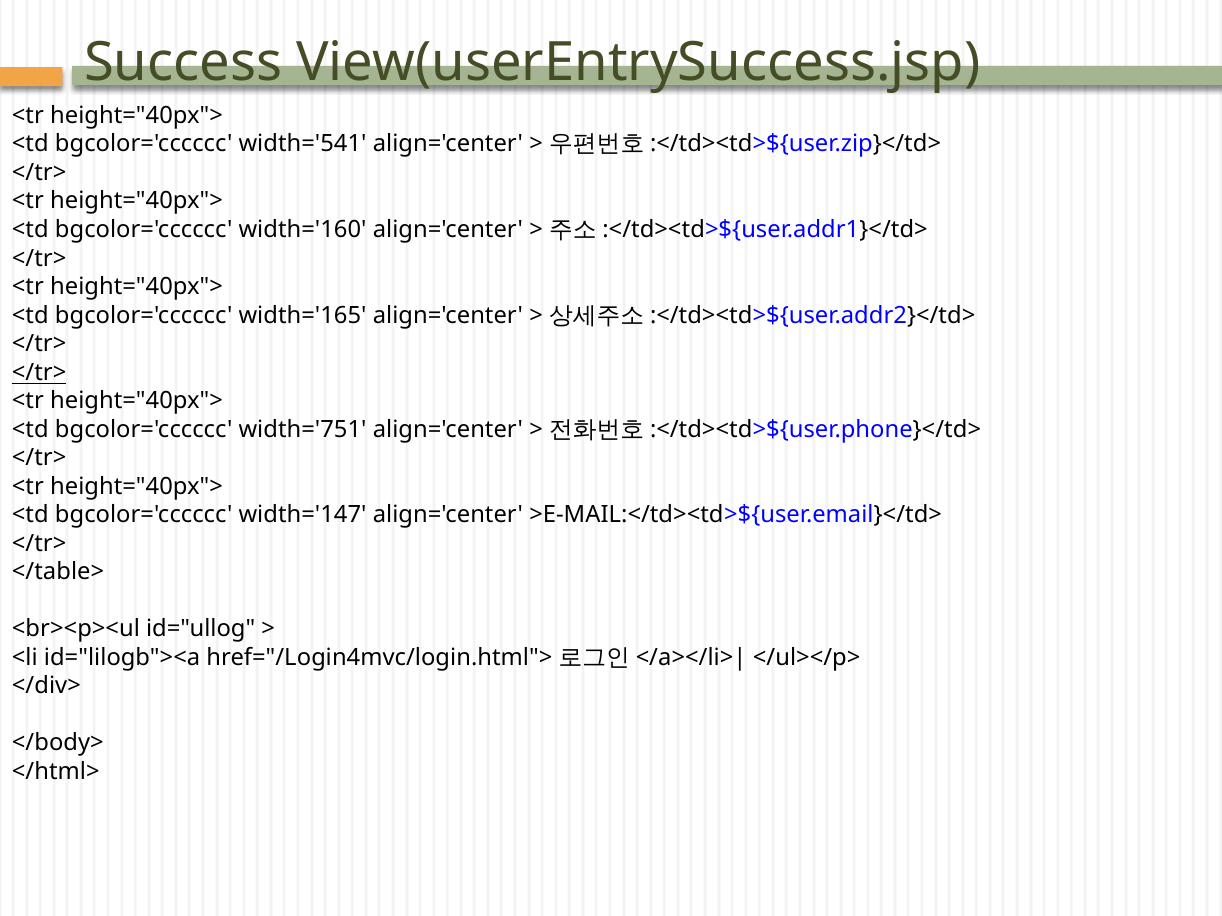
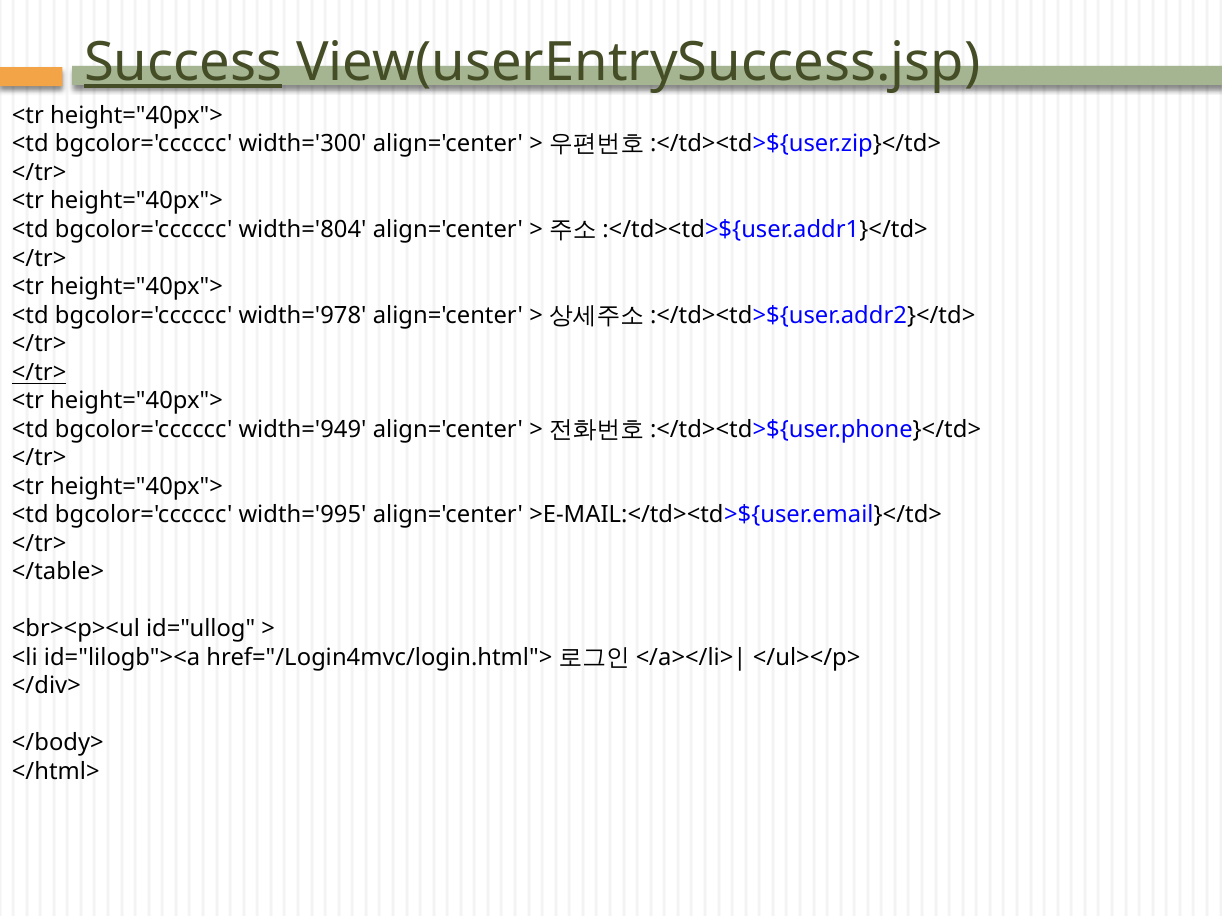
Success underline: none -> present
width='541: width='541 -> width='300
width='160: width='160 -> width='804
width='165: width='165 -> width='978
width='751: width='751 -> width='949
width='147: width='147 -> width='995
